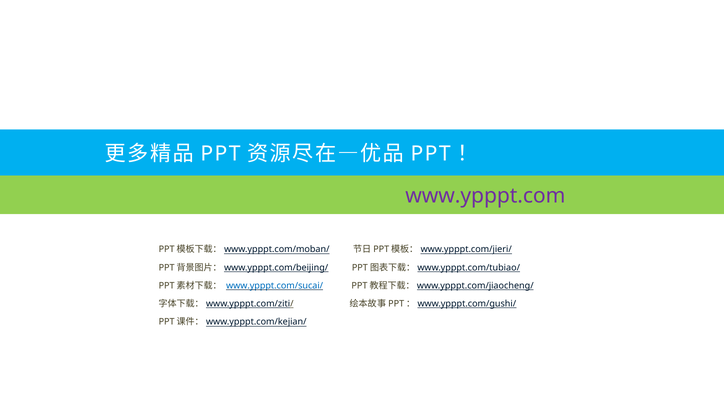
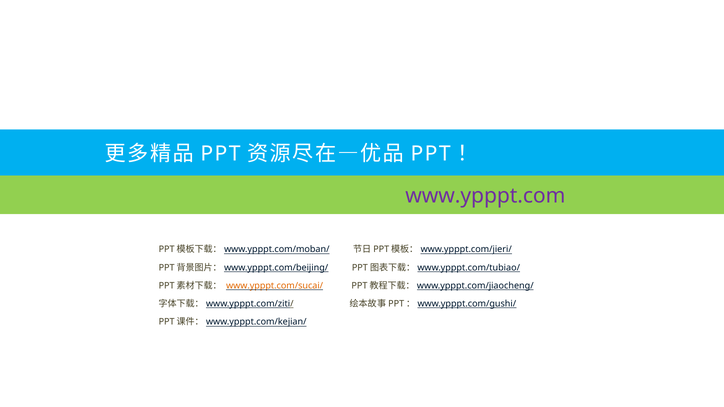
www.ypppt.com/sucai/ colour: blue -> orange
